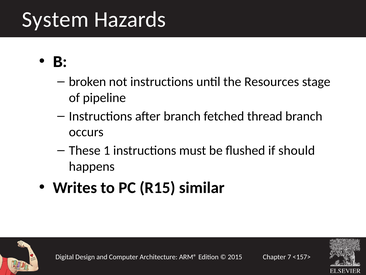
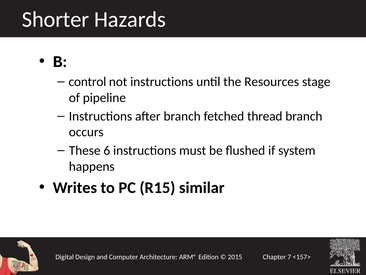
System: System -> Shorter
broken: broken -> control
1: 1 -> 6
should: should -> system
